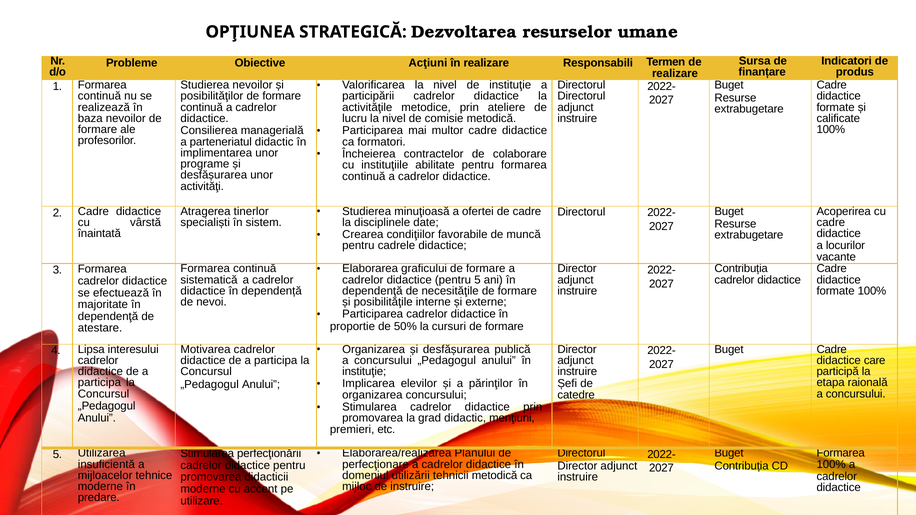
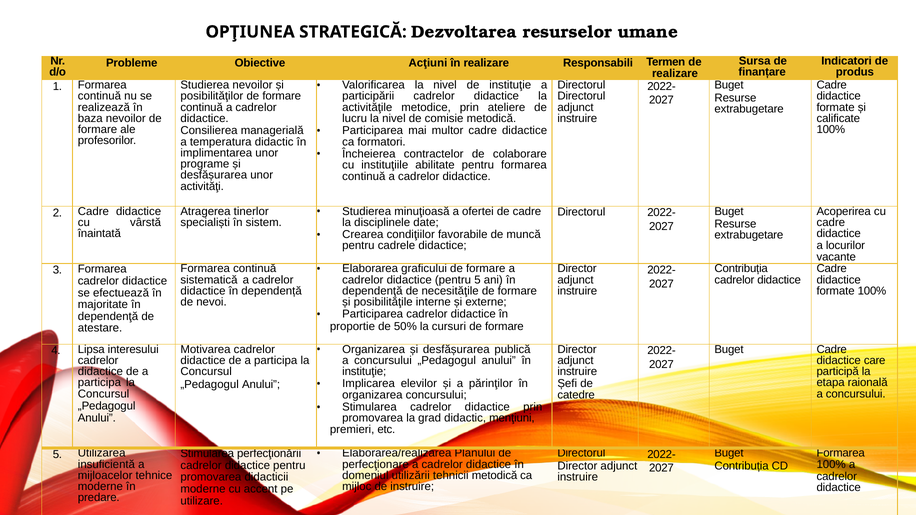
parteneriatul: parteneriatul -> temperatura
